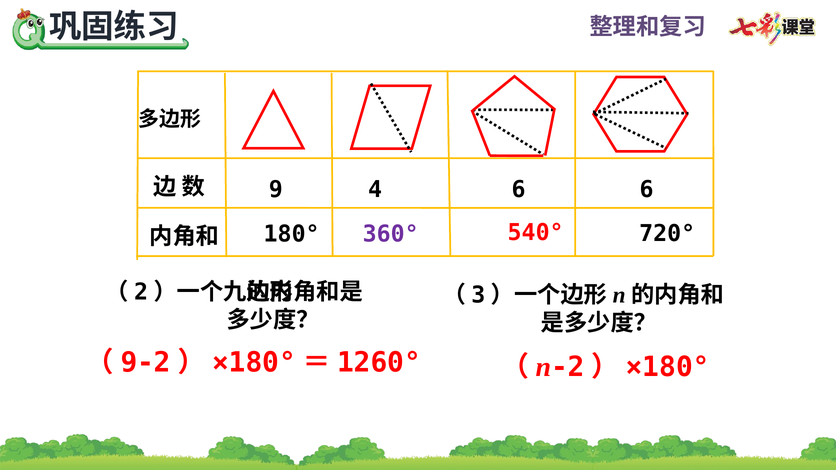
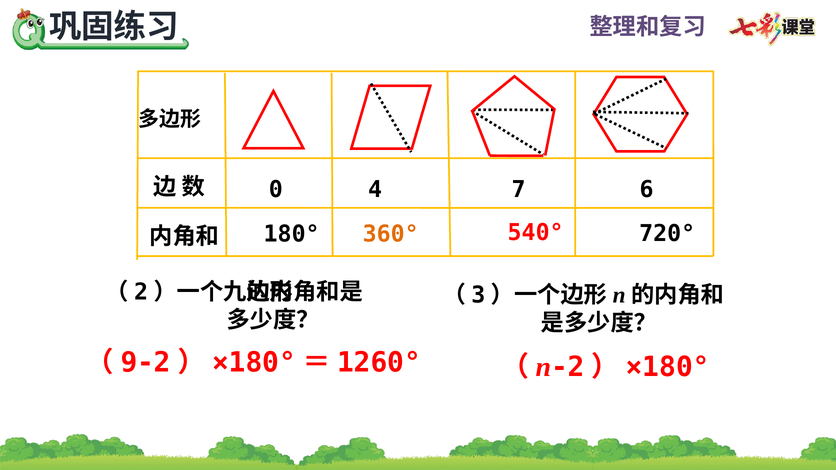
9: 9 -> 0
4 6: 6 -> 7
360° colour: purple -> orange
